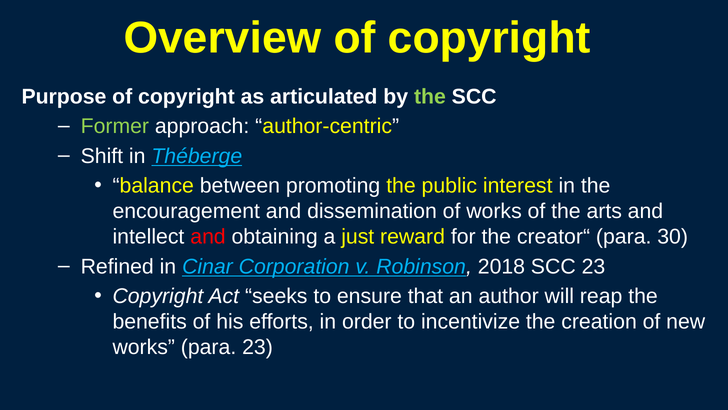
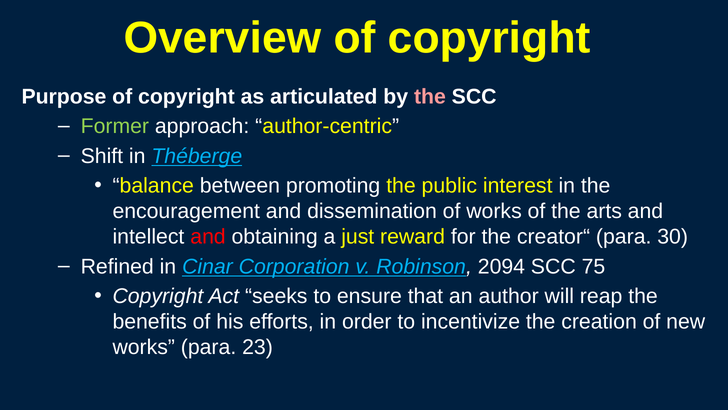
the at (430, 96) colour: light green -> pink
2018: 2018 -> 2094
SCC 23: 23 -> 75
